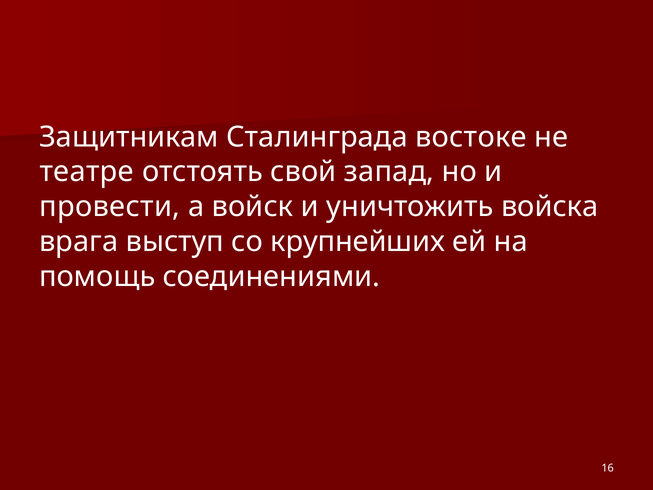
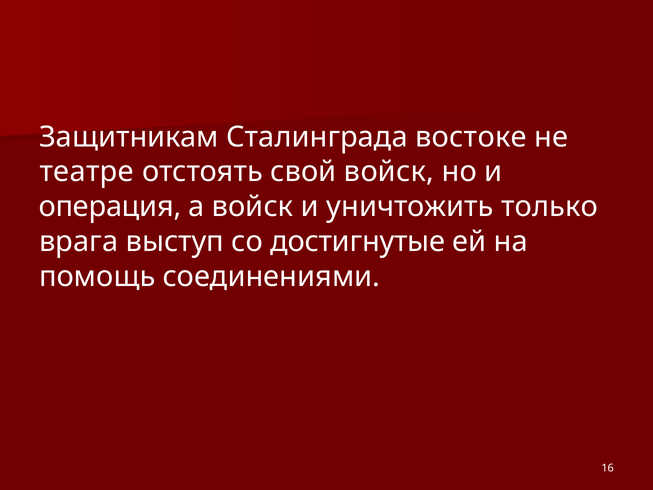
свой запад: запад -> войск
провести: провести -> операция
войска: войска -> только
крупнейших: крупнейших -> достигнутые
